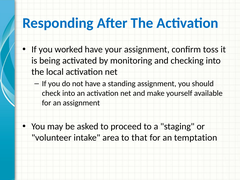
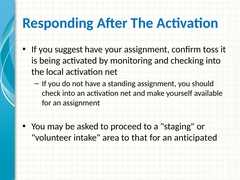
worked: worked -> suggest
temptation: temptation -> anticipated
